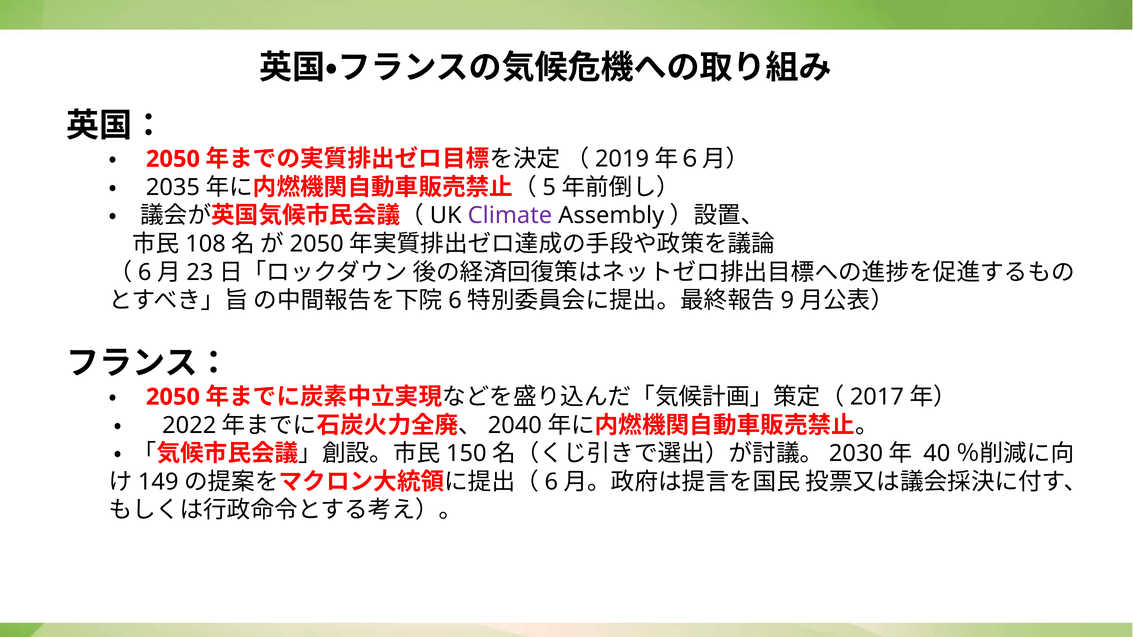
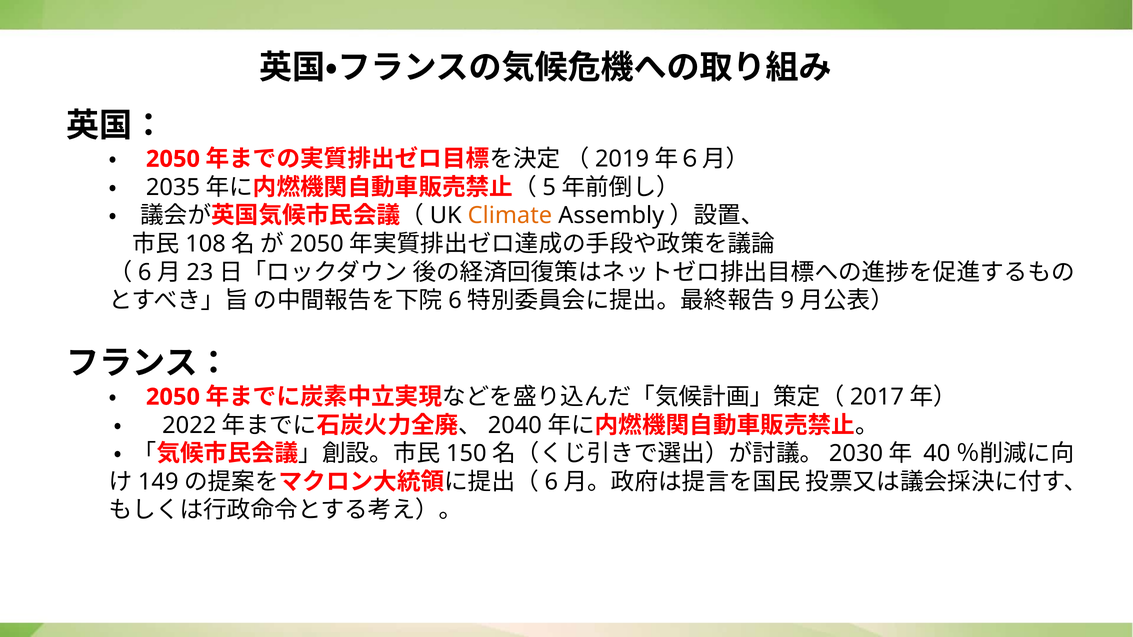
Climate colour: purple -> orange
